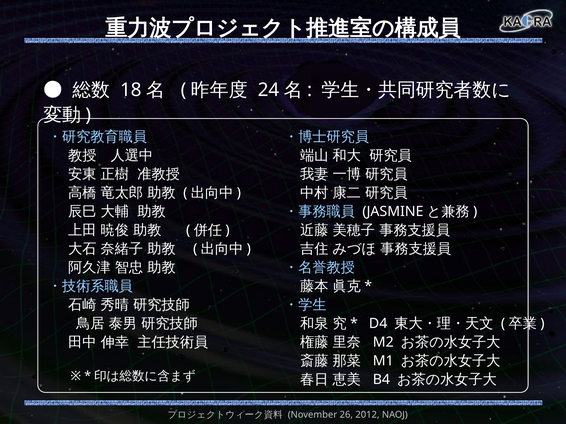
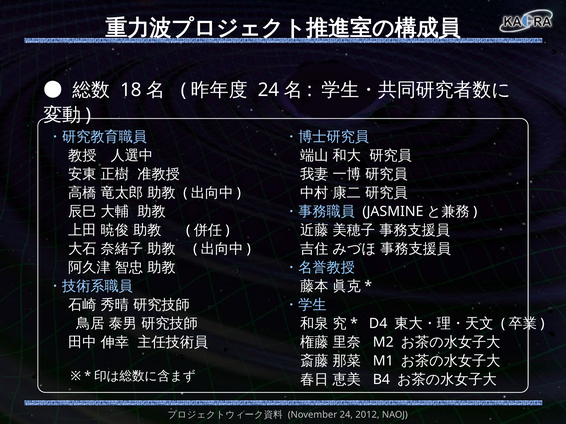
November 26: 26 -> 24
